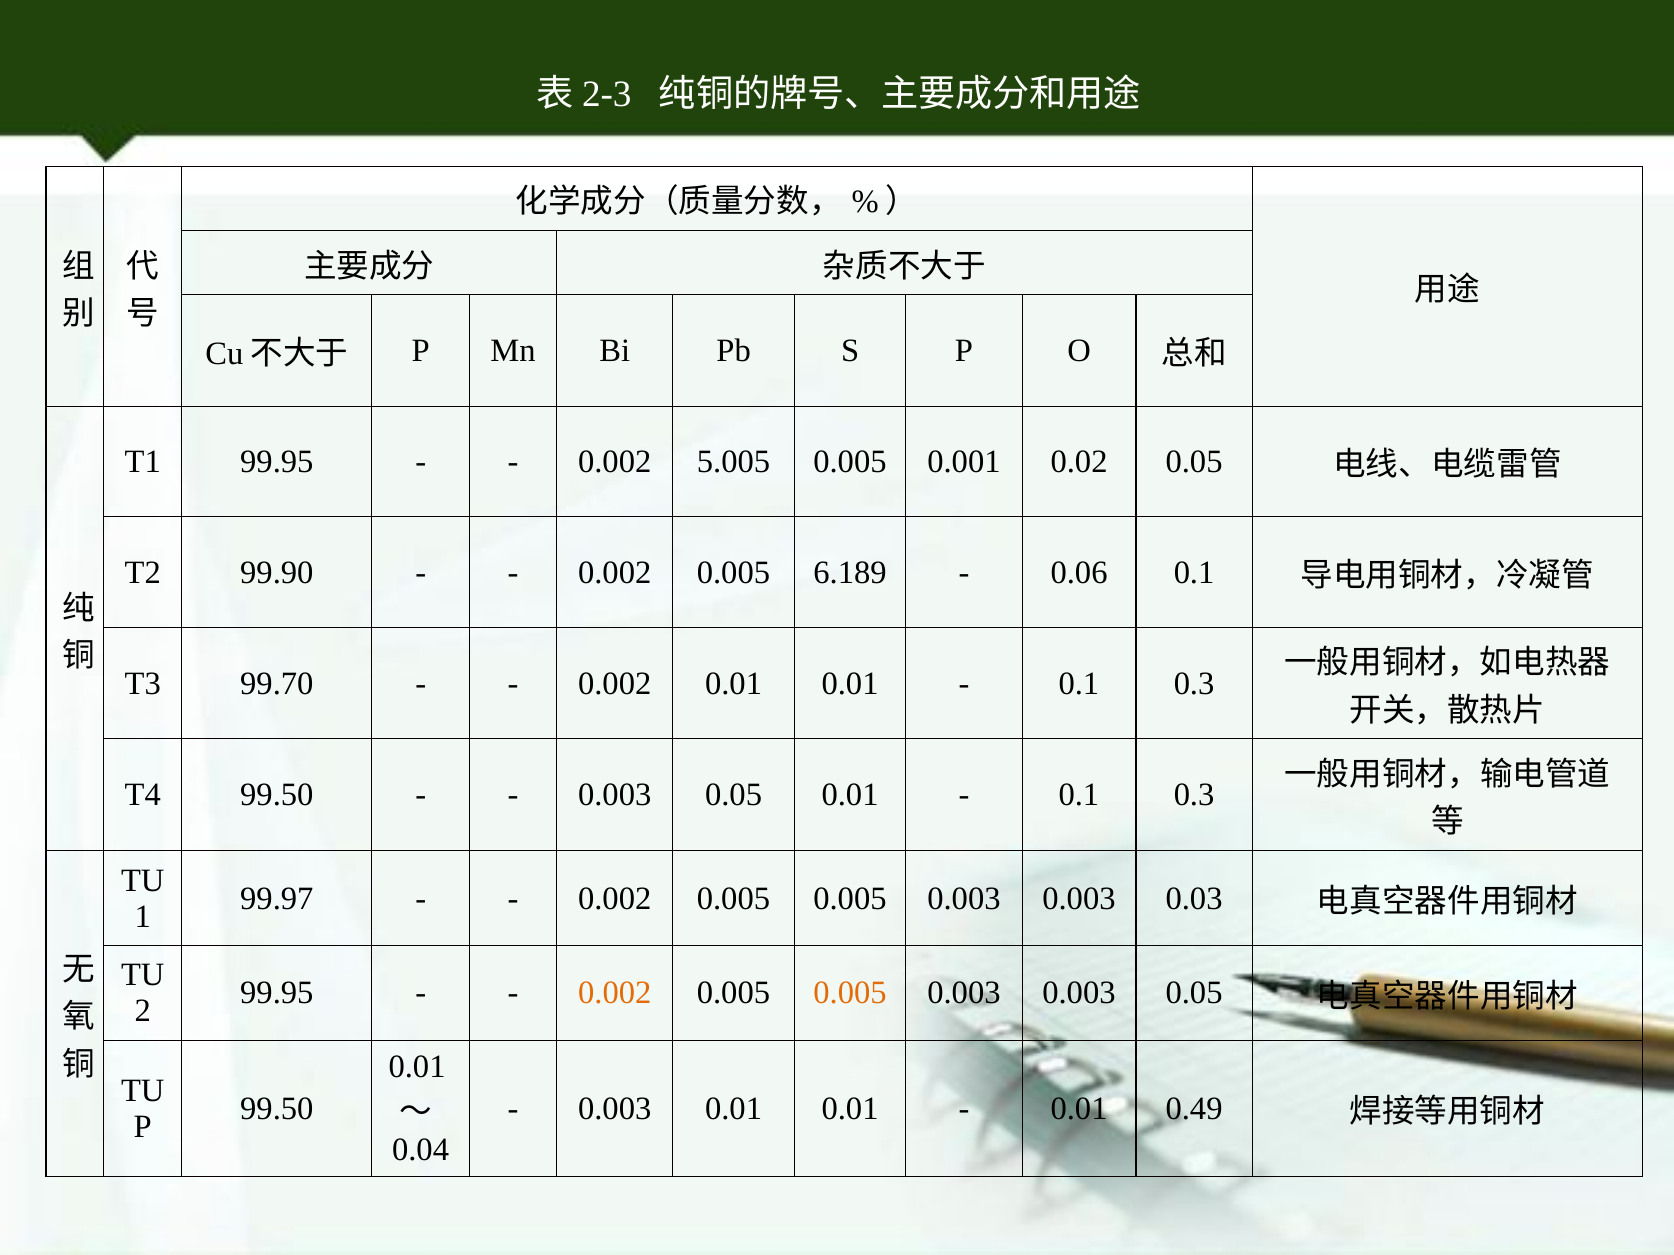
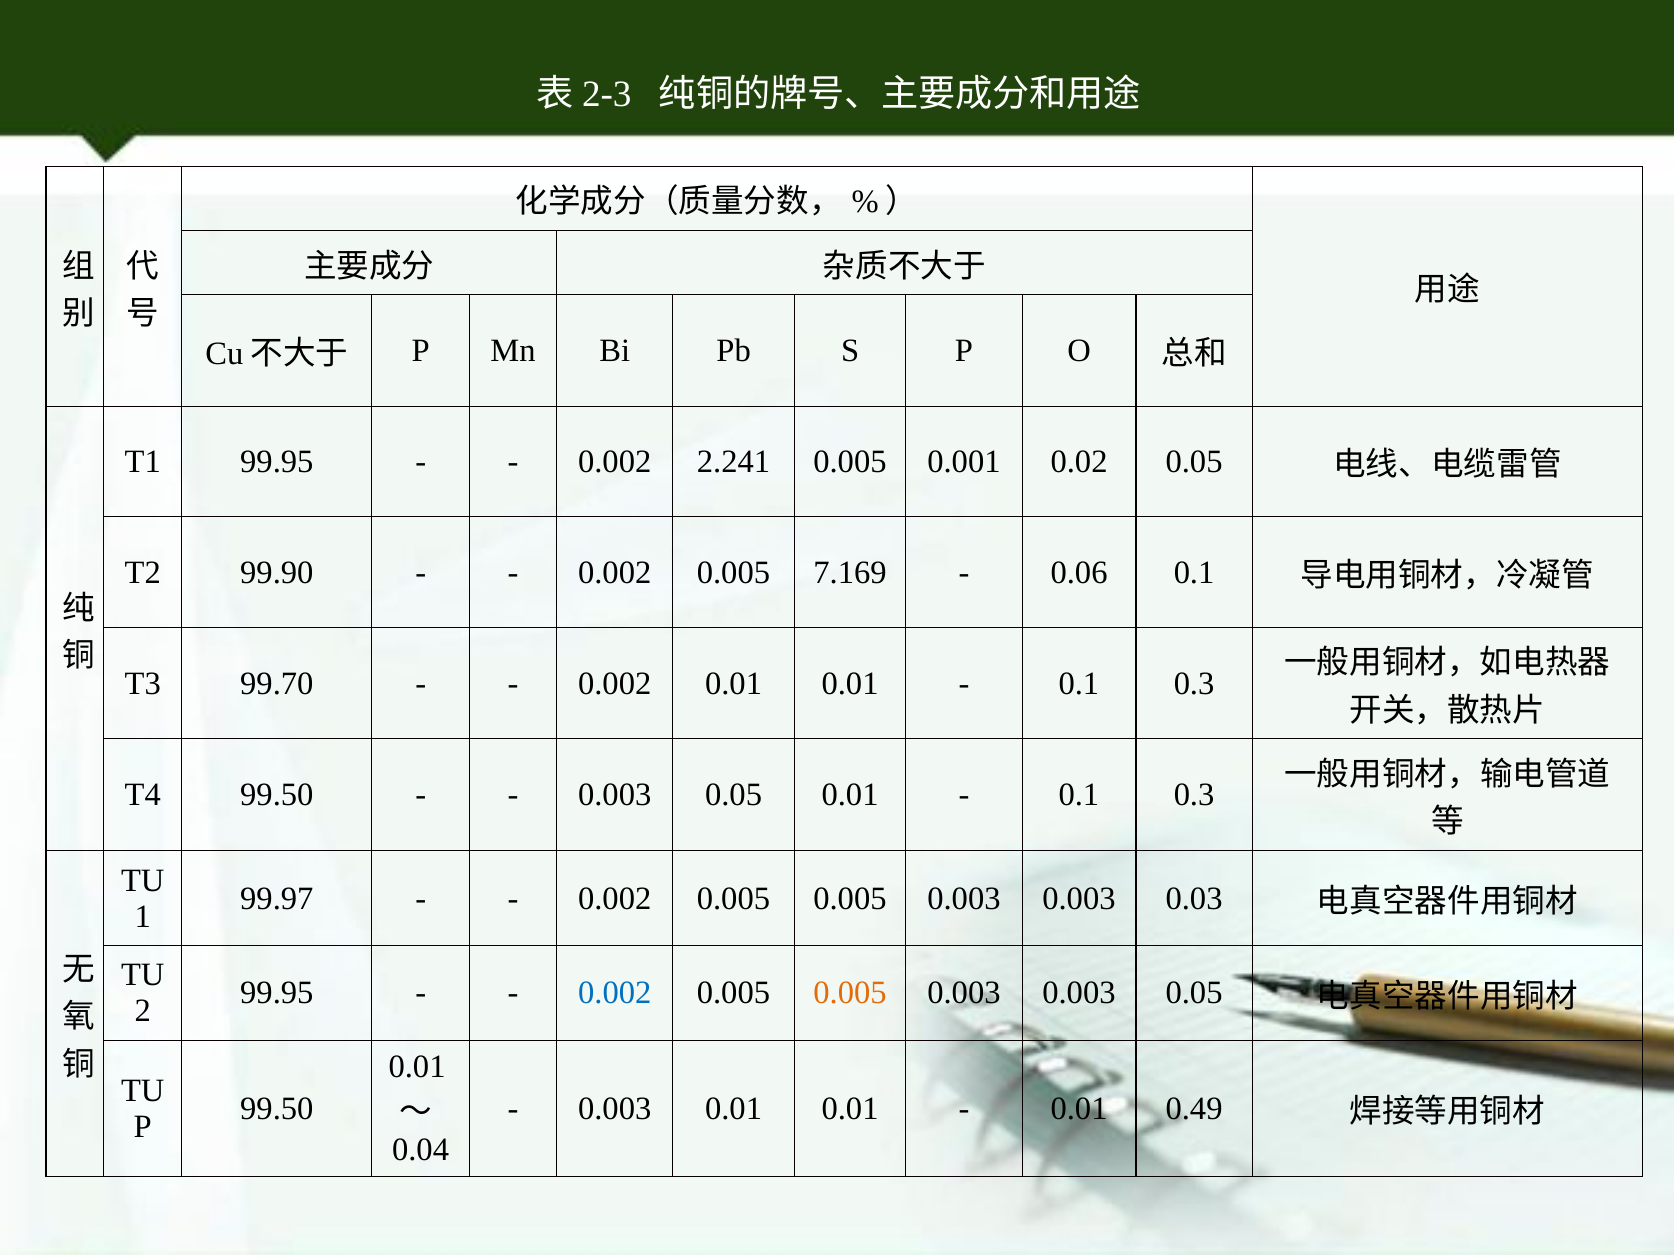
5.005: 5.005 -> 2.241
6.189: 6.189 -> 7.169
0.002 at (615, 994) colour: orange -> blue
